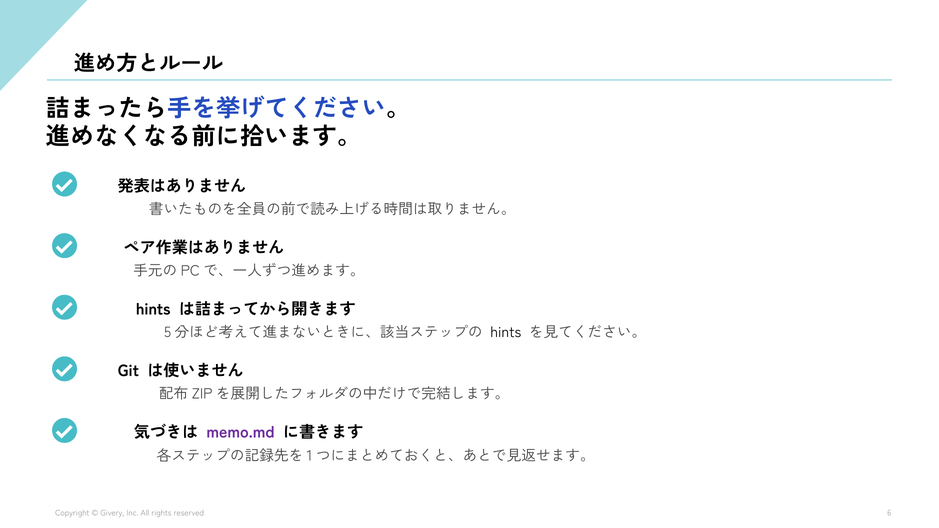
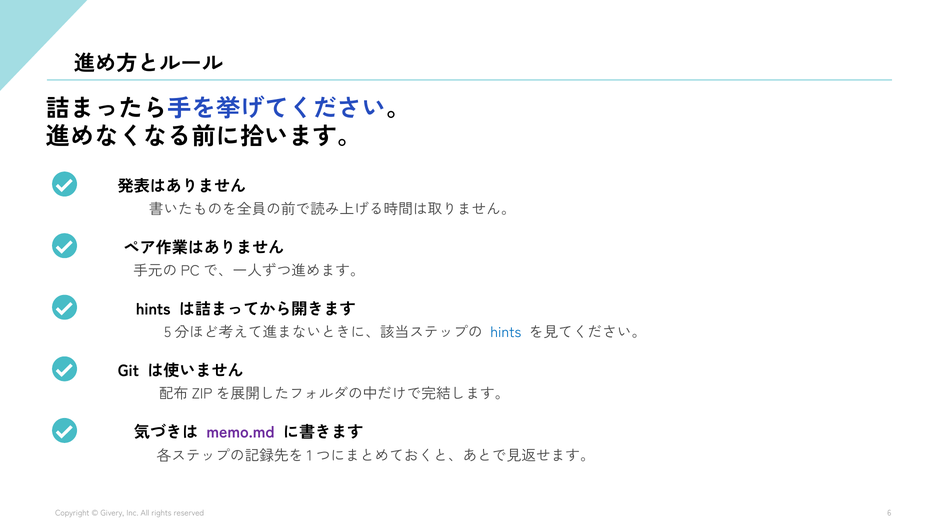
hints at (506, 333) colour: black -> blue
